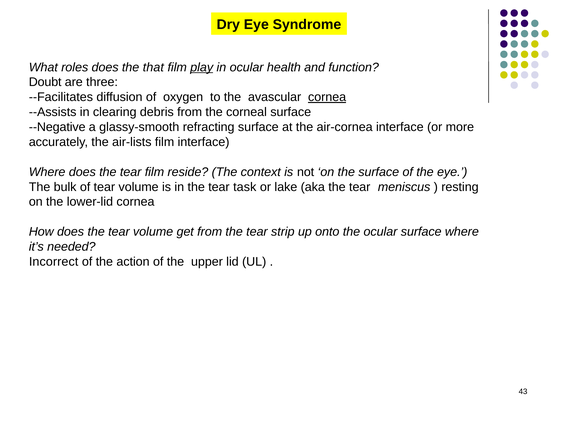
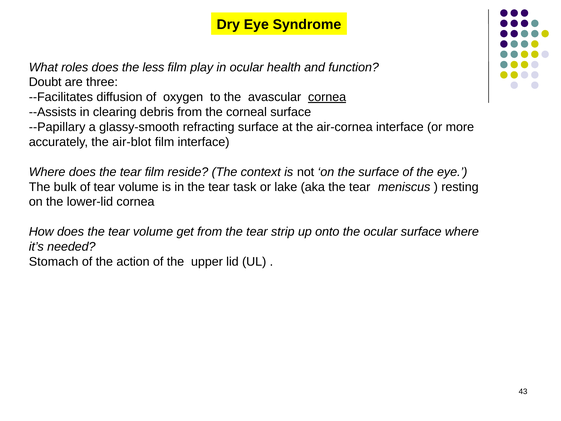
that: that -> less
play underline: present -> none
--Negative: --Negative -> --Papillary
air-lists: air-lists -> air-blot
Incorrect: Incorrect -> Stomach
